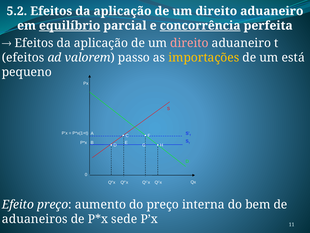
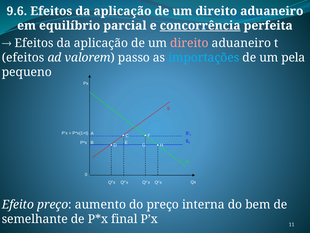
5.2: 5.2 -> 9.6
equilíbrio underline: present -> none
importações colour: yellow -> light blue
está: está -> pela
aduaneiros: aduaneiros -> semelhante
sede: sede -> final
